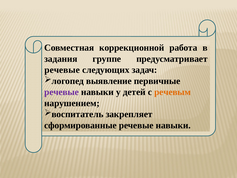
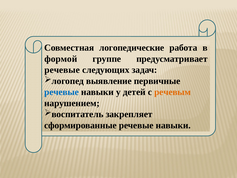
коррекционной: коррекционной -> логопедические
задания: задания -> формой
речевые at (62, 92) colour: purple -> blue
